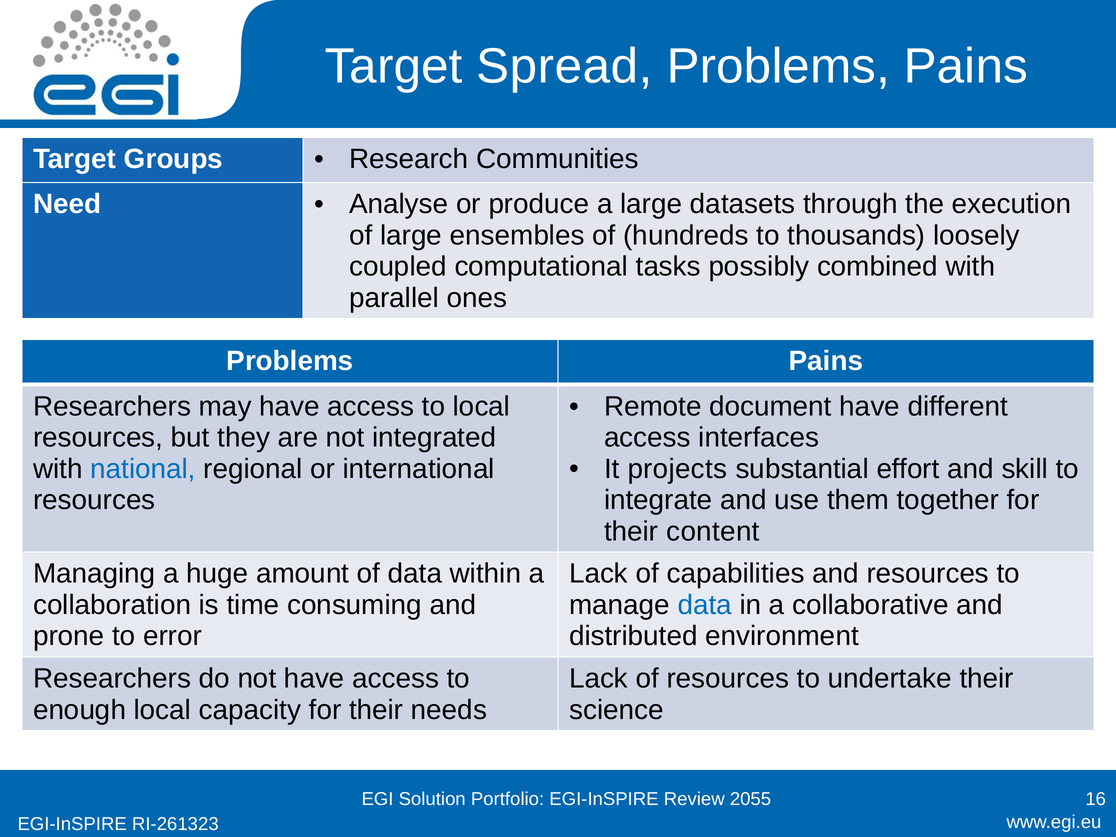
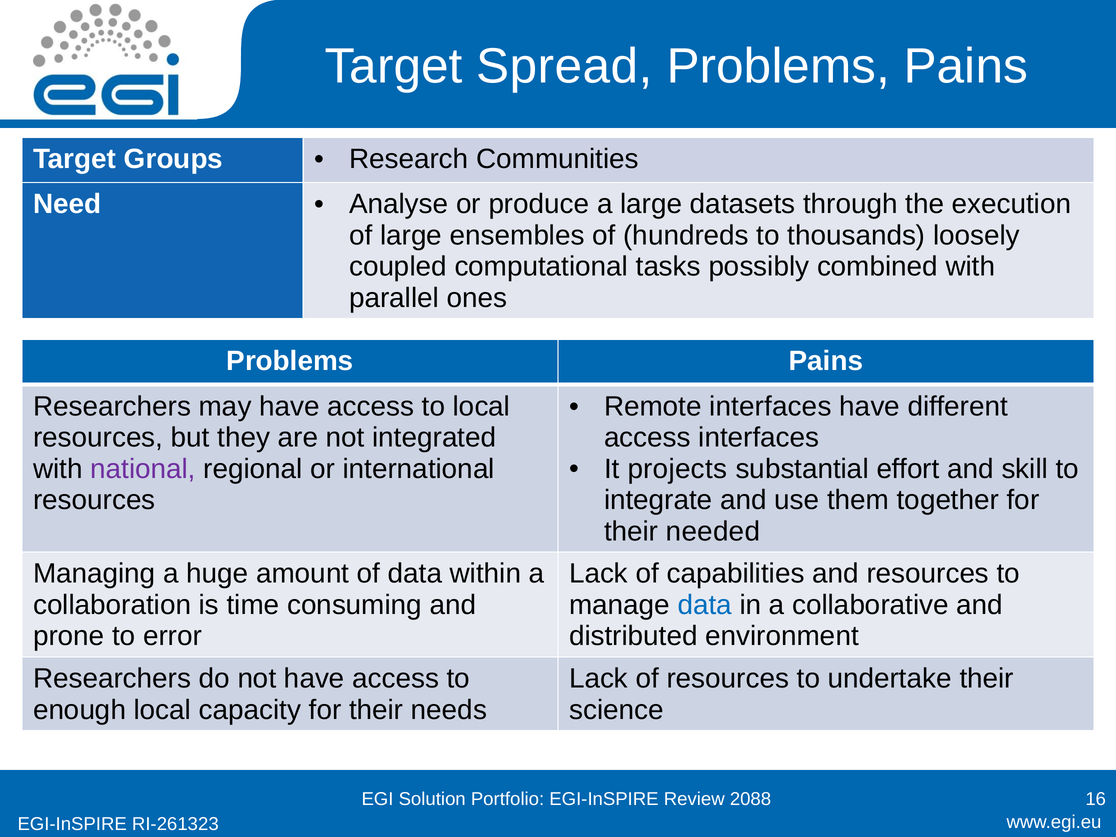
Remote document: document -> interfaces
national colour: blue -> purple
content: content -> needed
2055: 2055 -> 2088
